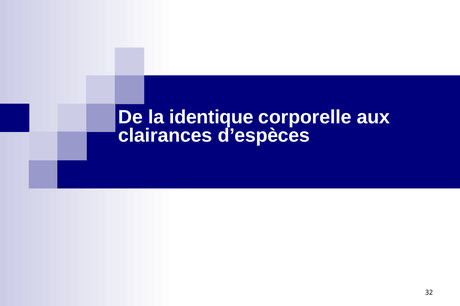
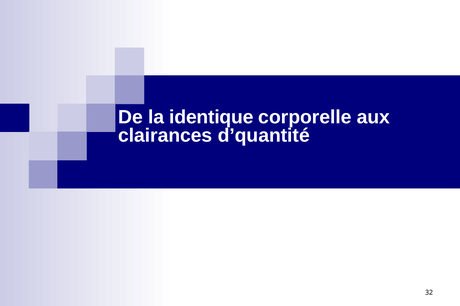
d’espèces: d’espèces -> d’quantité
